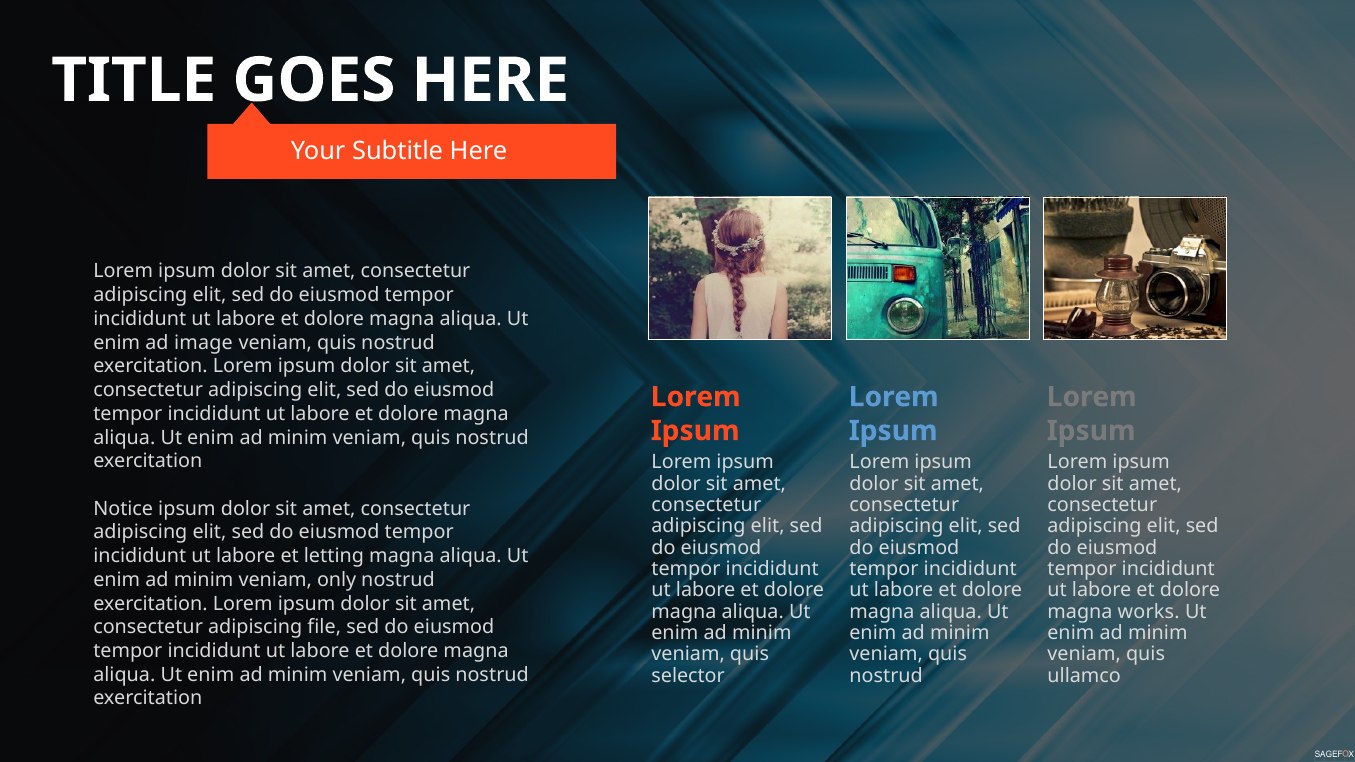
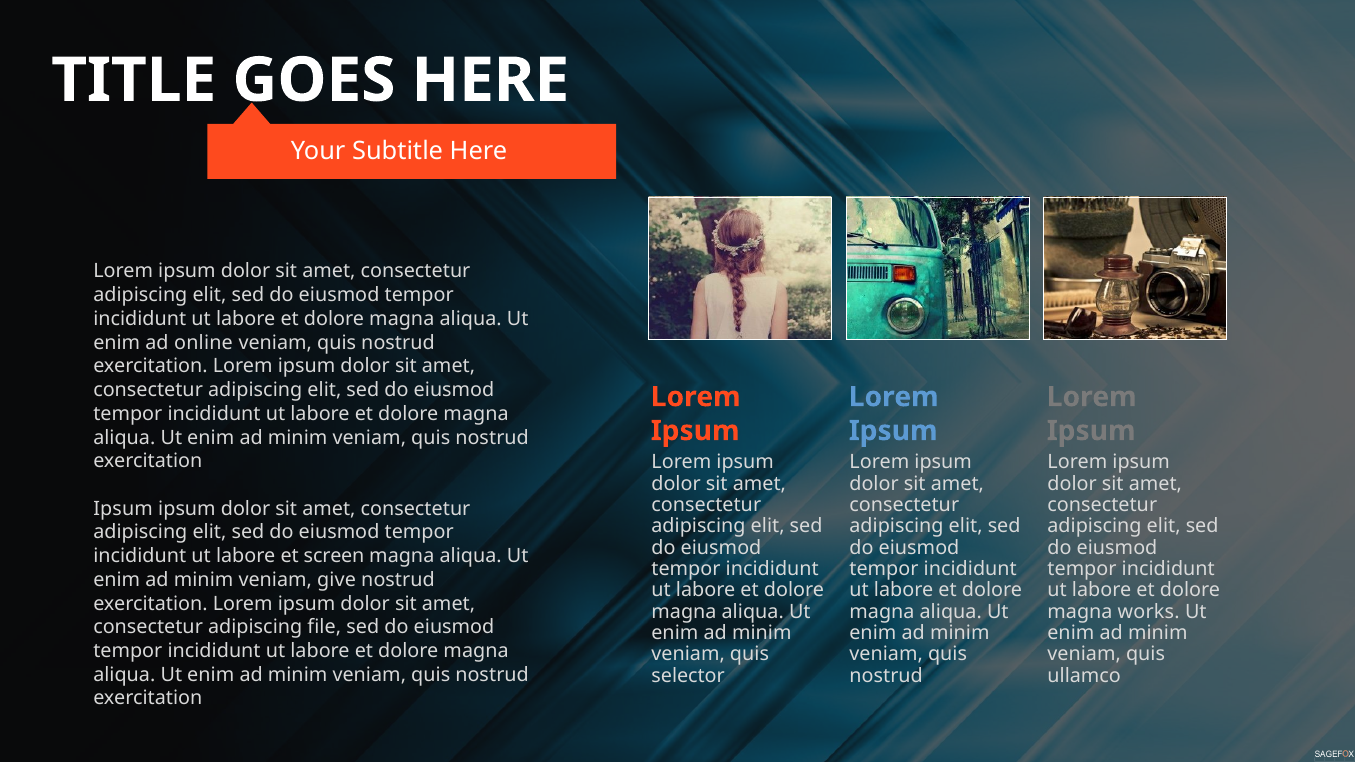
image: image -> online
Notice at (123, 509): Notice -> Ipsum
letting: letting -> screen
only: only -> give
